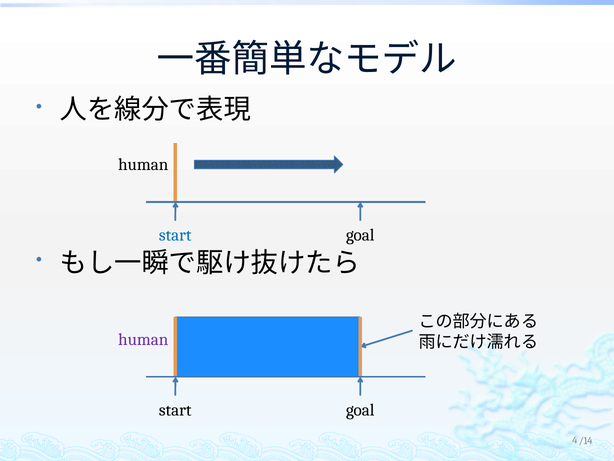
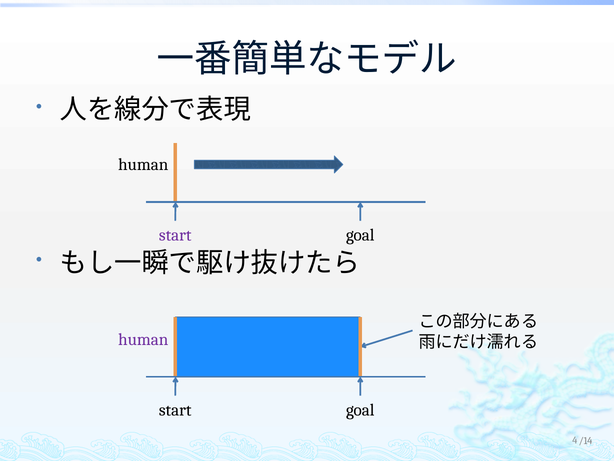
start at (175, 235) colour: blue -> purple
